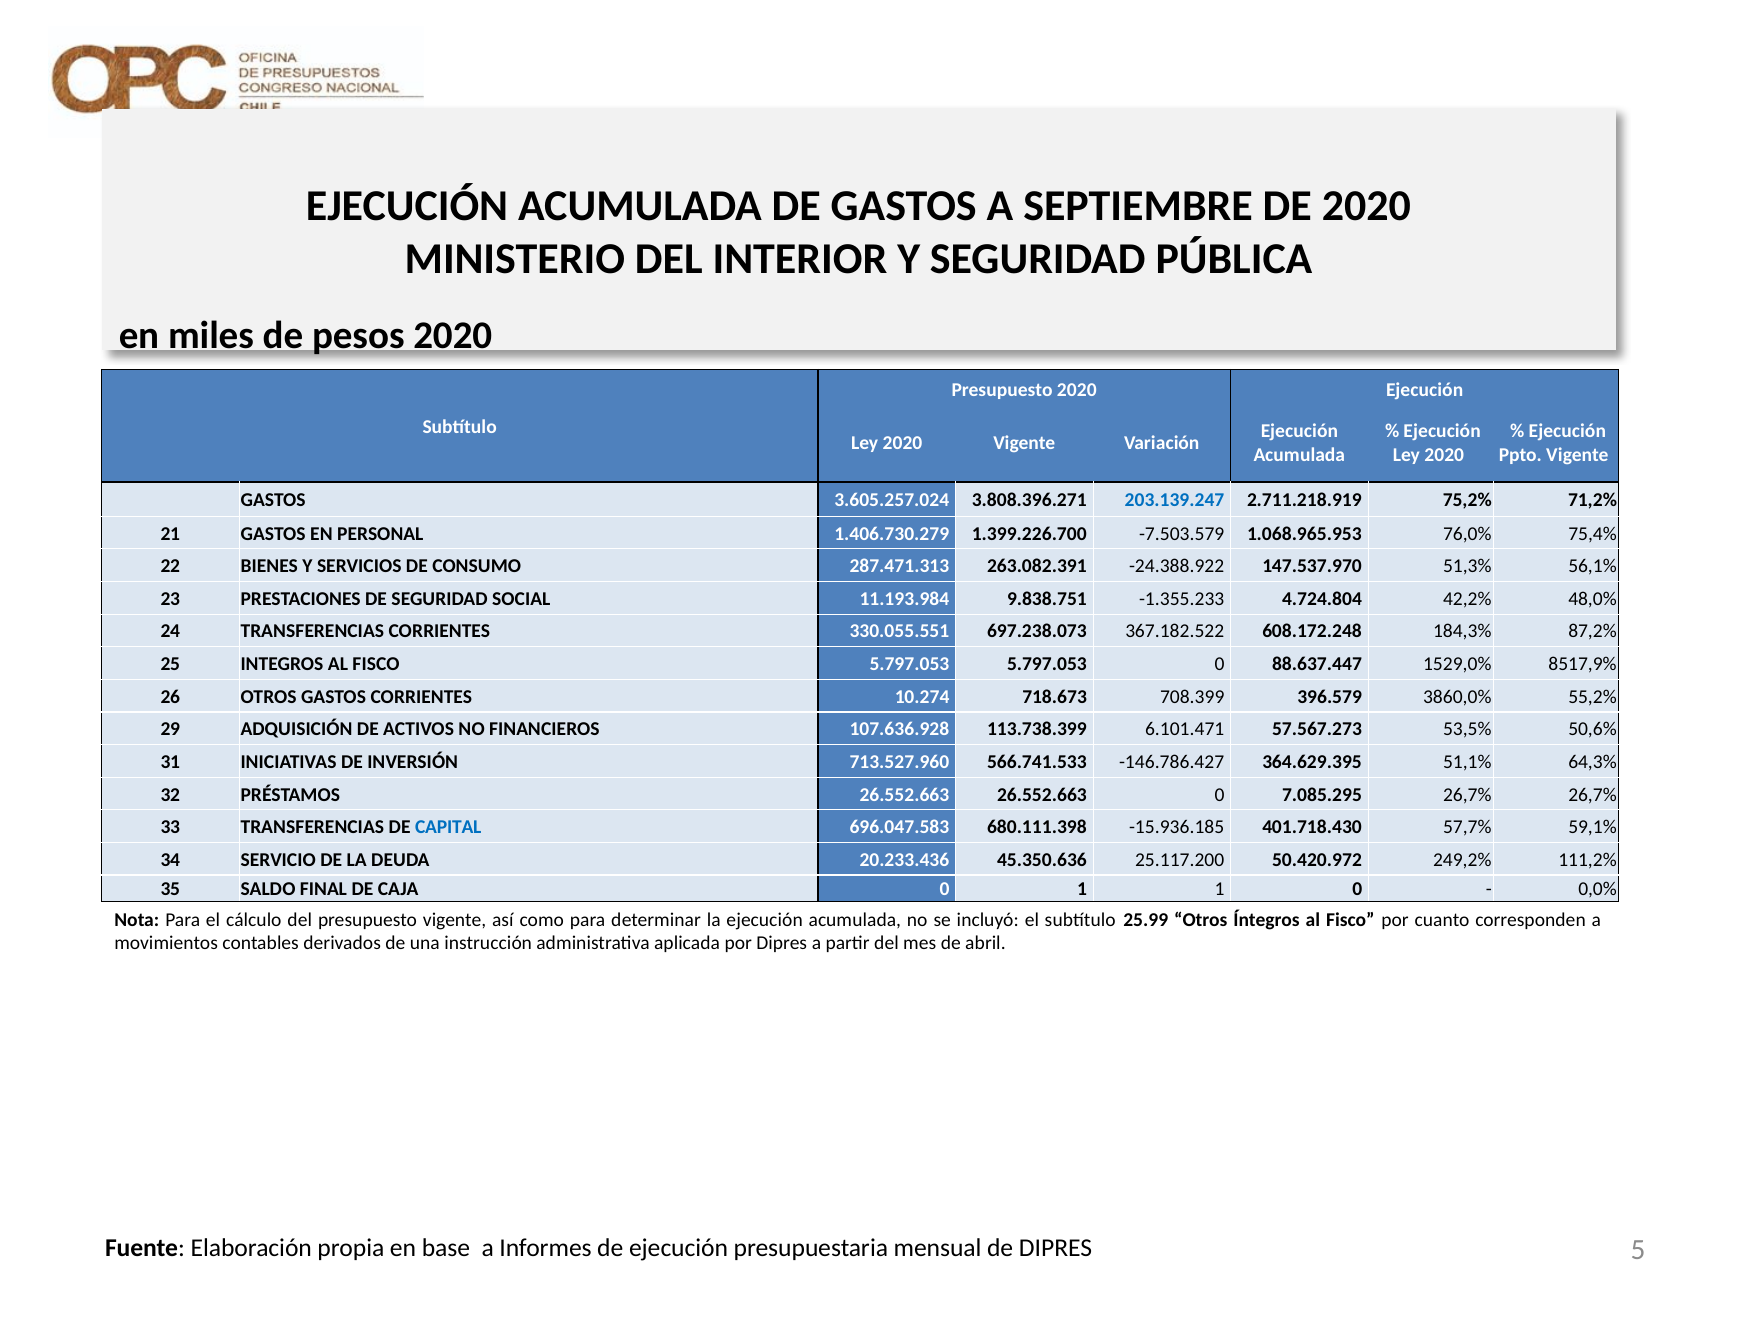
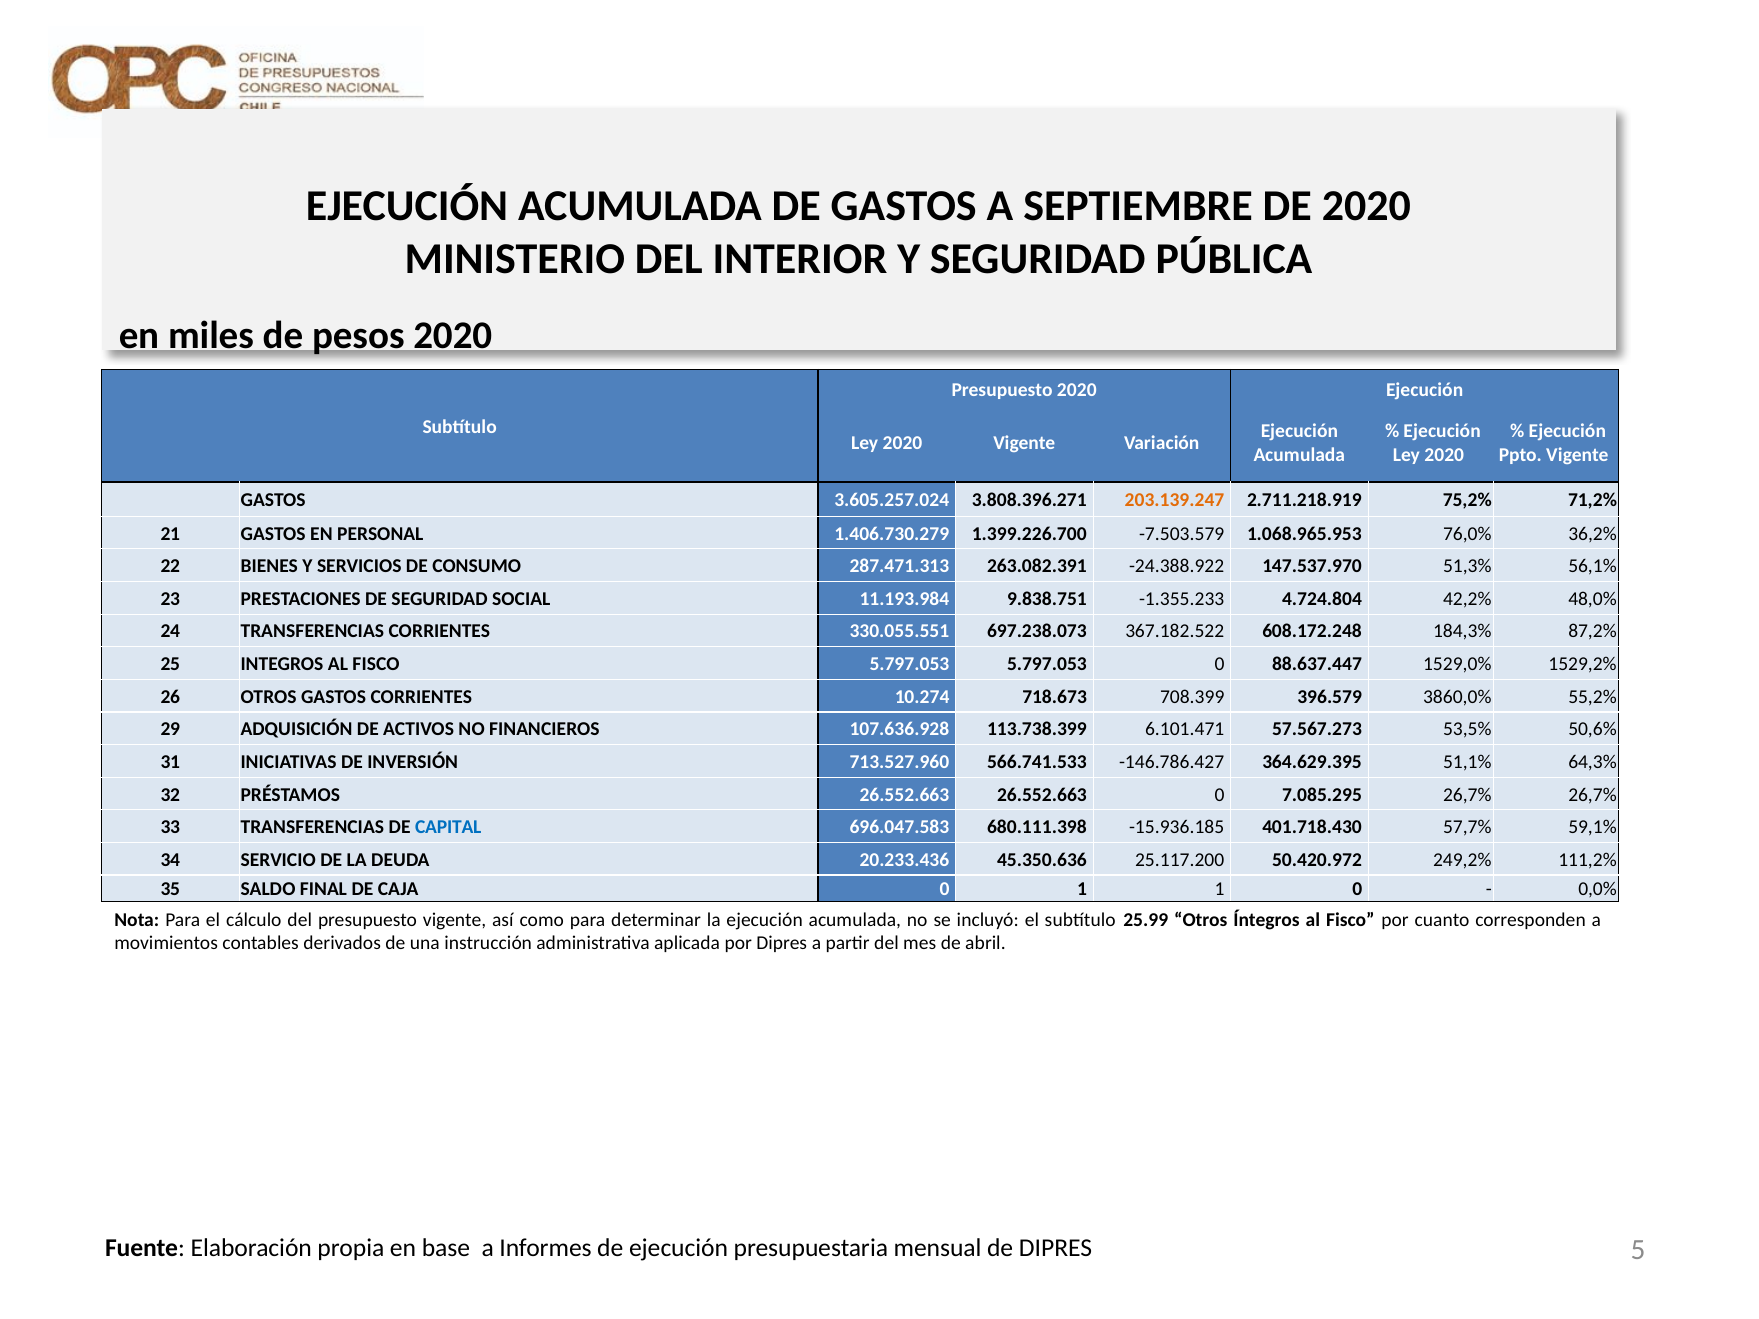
203.139.247 colour: blue -> orange
75,4%: 75,4% -> 36,2%
8517,9%: 8517,9% -> 1529,2%
